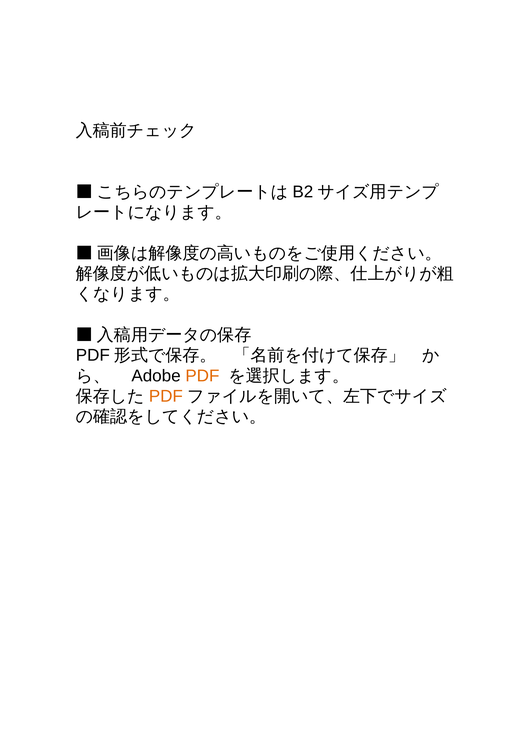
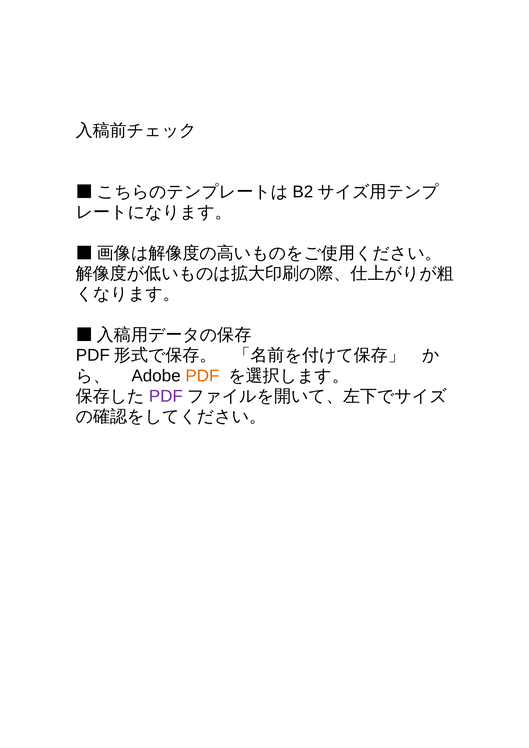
PDF at (166, 396) colour: orange -> purple
